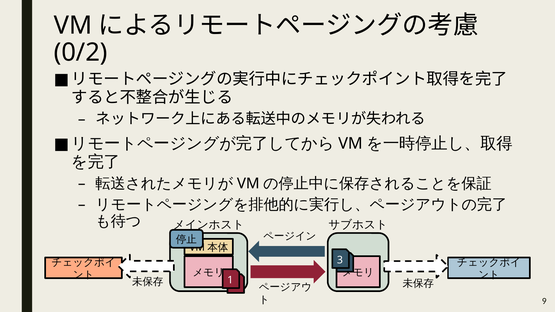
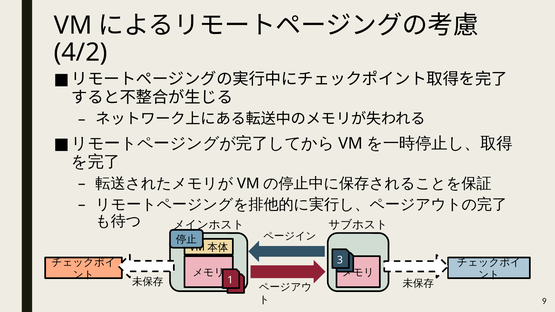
0/2: 0/2 -> 4/2
